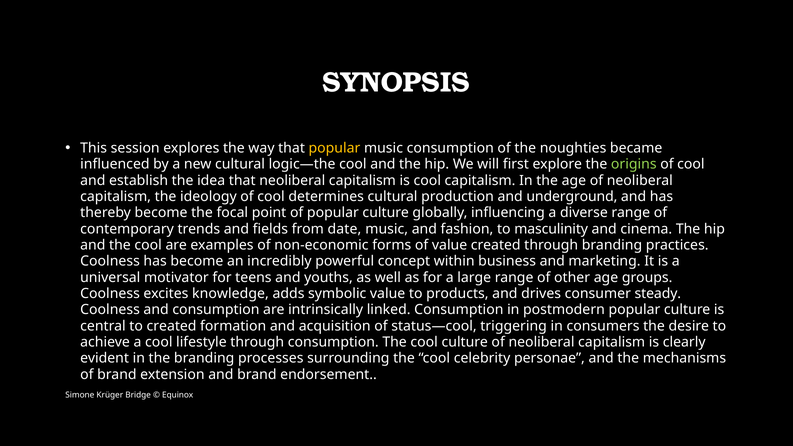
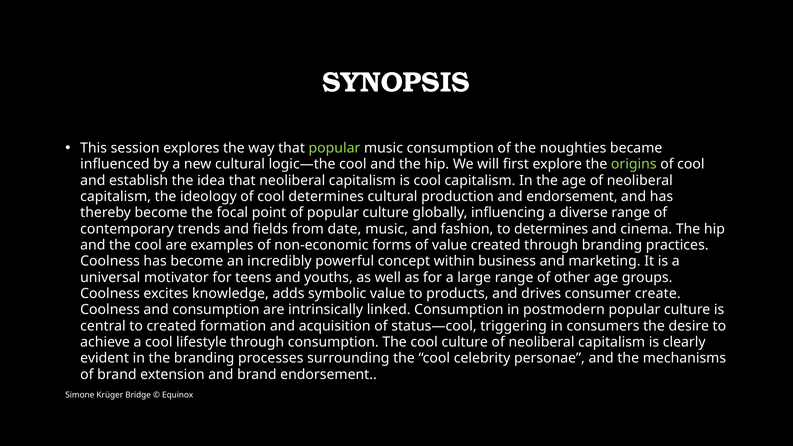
popular at (334, 148) colour: yellow -> light green
and underground: underground -> endorsement
to masculinity: masculinity -> determines
steady: steady -> create
